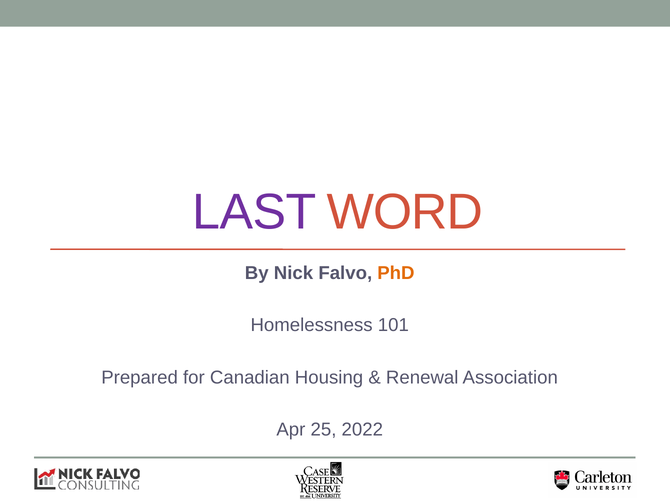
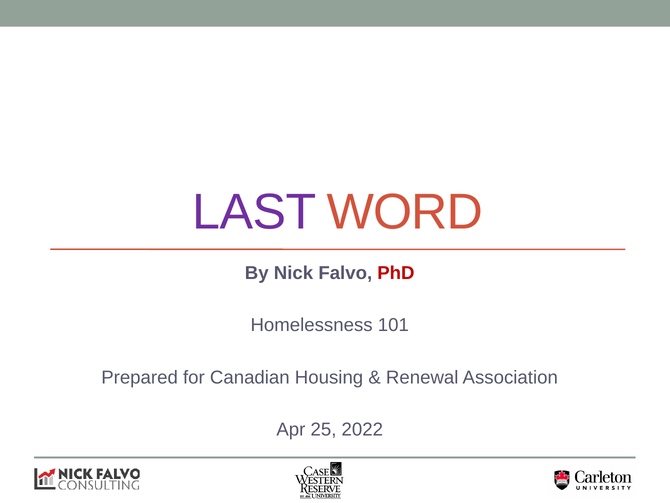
PhD colour: orange -> red
